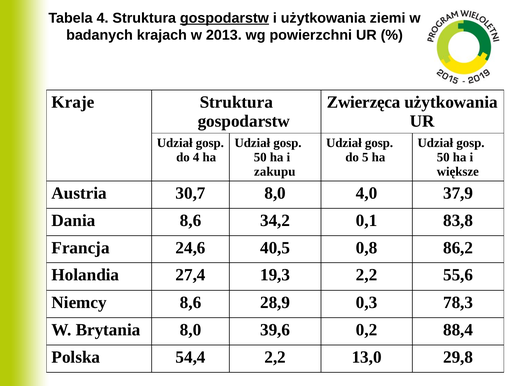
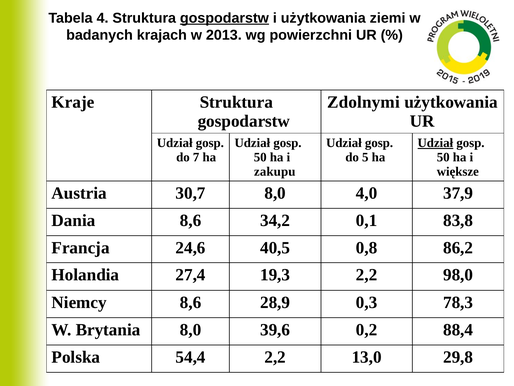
Zwierzęca: Zwierzęca -> Zdolnymi
Udział at (435, 143) underline: none -> present
do 4: 4 -> 7
55,6: 55,6 -> 98,0
